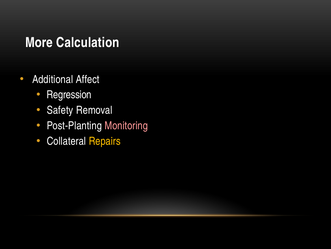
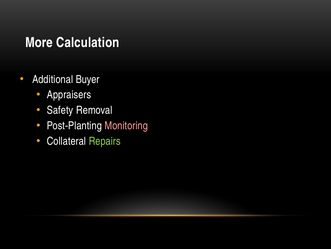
Affect: Affect -> Buyer
Regression: Regression -> Appraisers
Repairs colour: yellow -> light green
